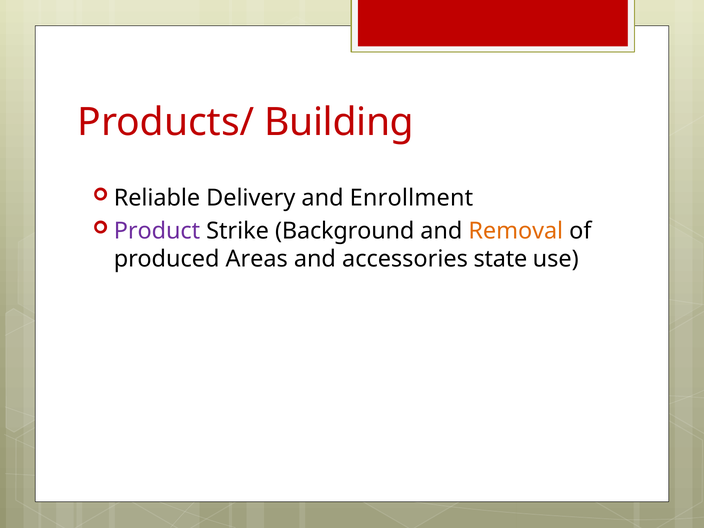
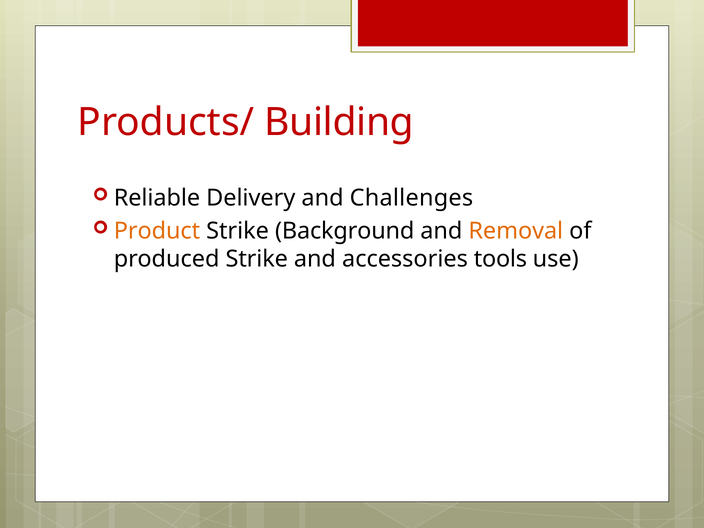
Enrollment: Enrollment -> Challenges
Product colour: purple -> orange
produced Areas: Areas -> Strike
state: state -> tools
